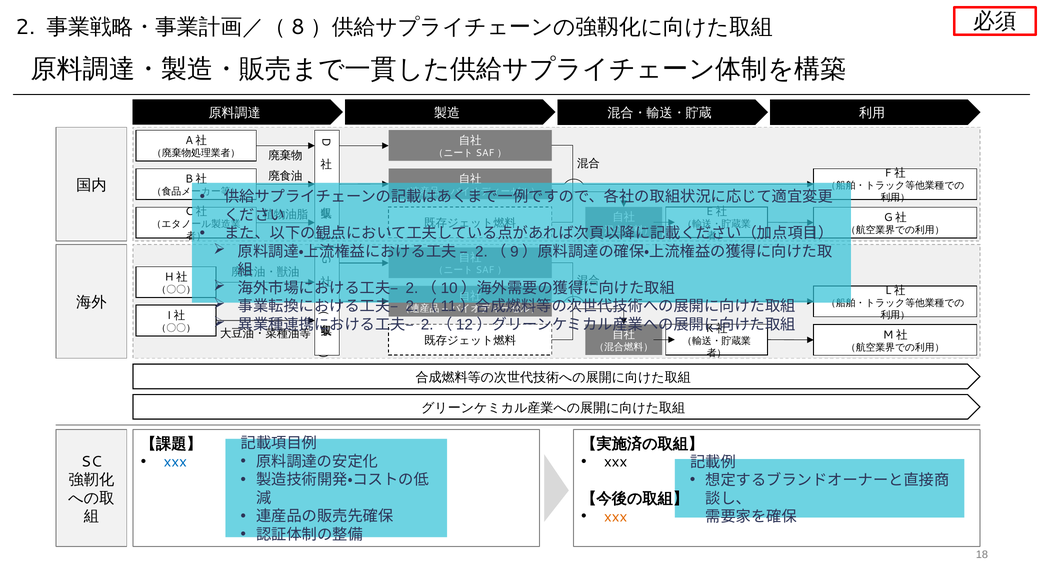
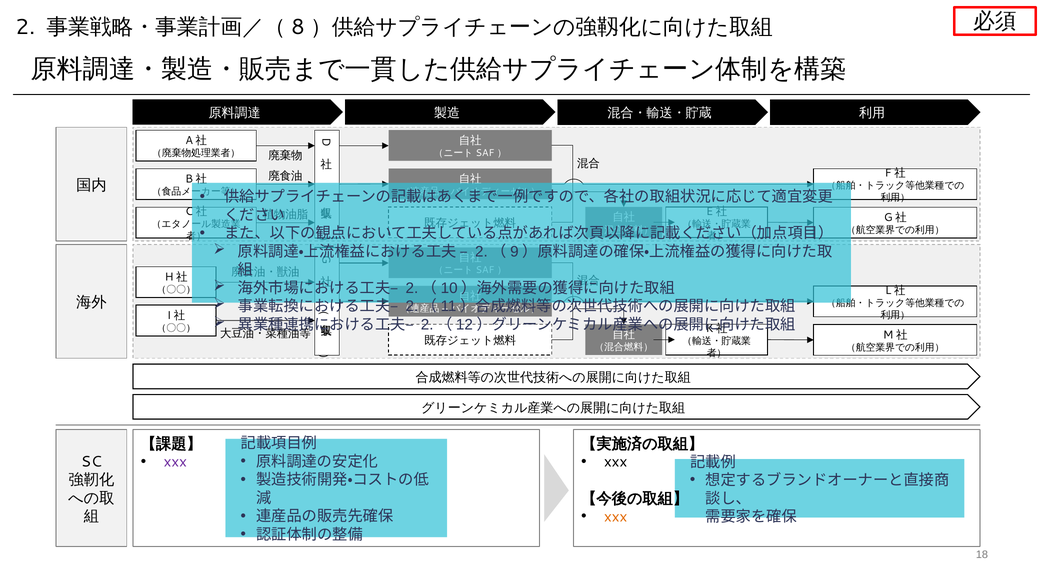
xxx at (175, 462) colour: blue -> purple
